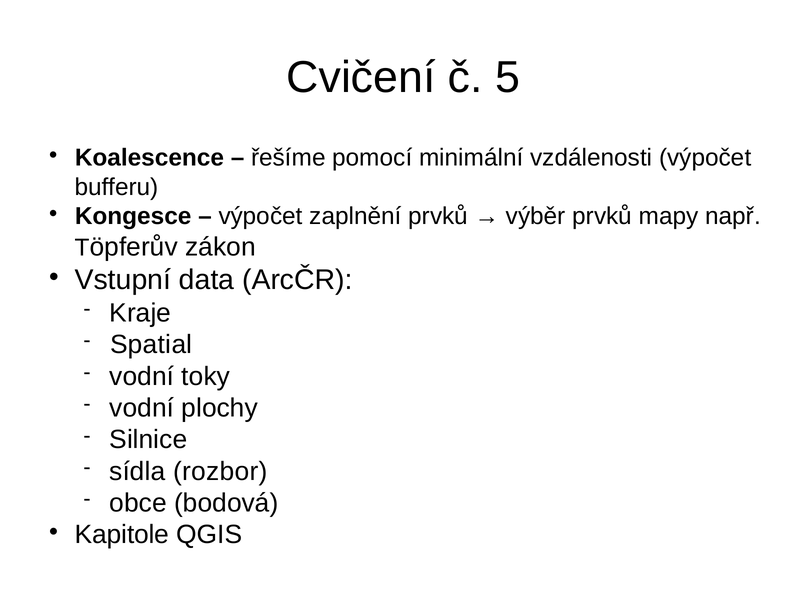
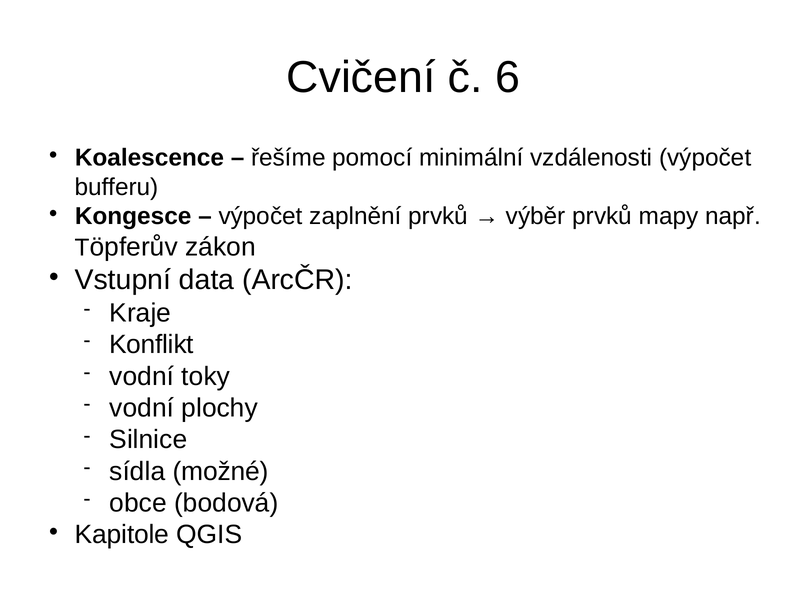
5: 5 -> 6
Spatial: Spatial -> Konflikt
rozbor: rozbor -> možné
